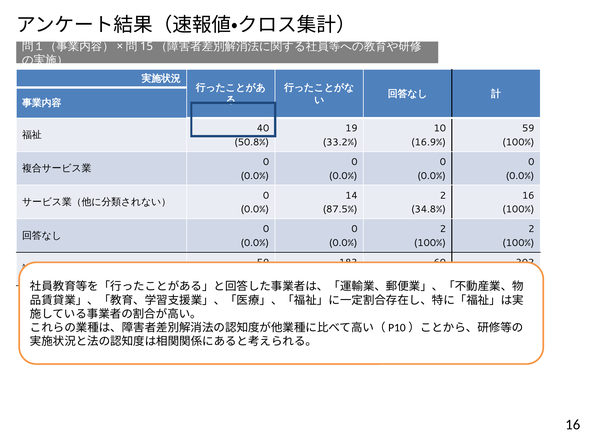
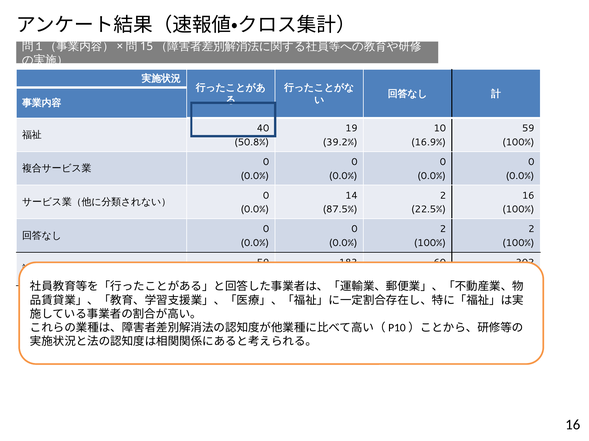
33.2%: 33.2% -> 39.2%
34.8%: 34.8% -> 22.5%
